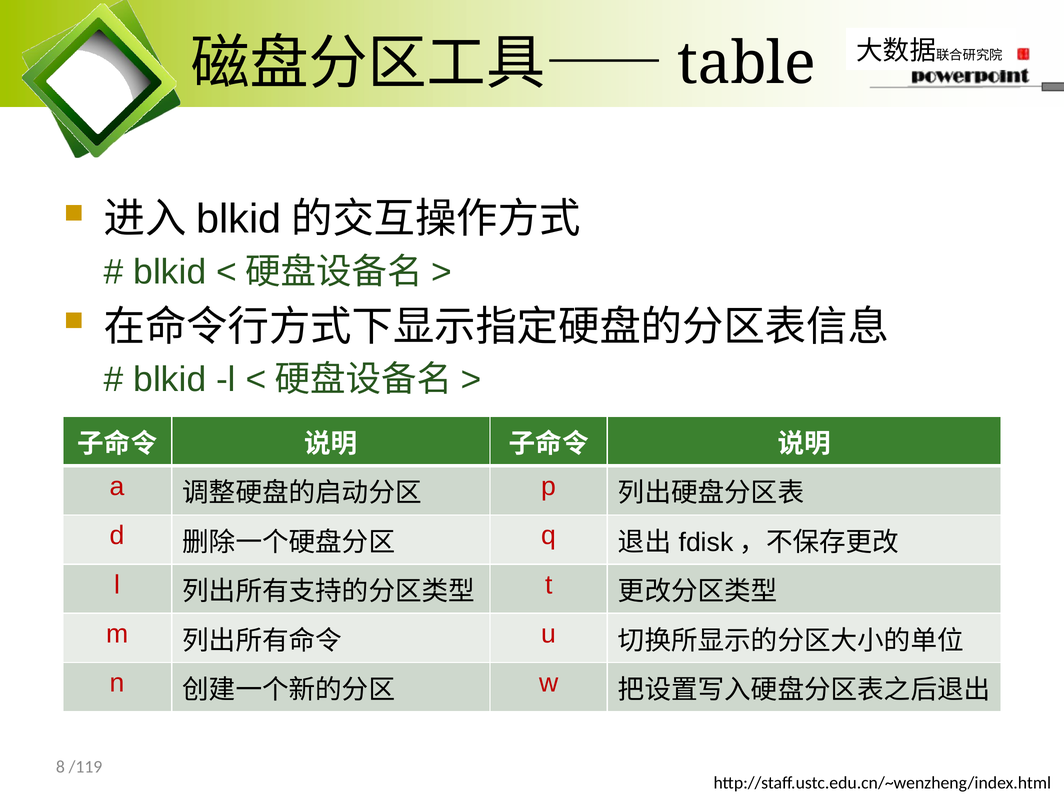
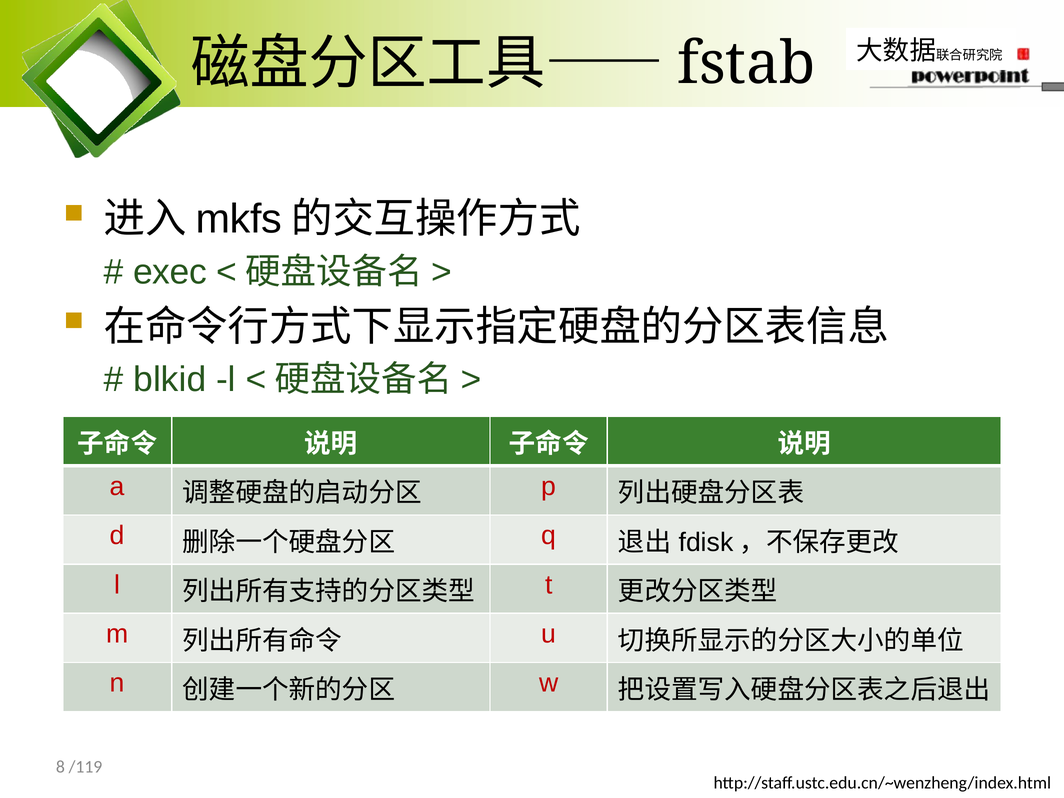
table: table -> fstab
blkid at (239, 219): blkid -> mkfs
blkid at (170, 272): blkid -> exec
